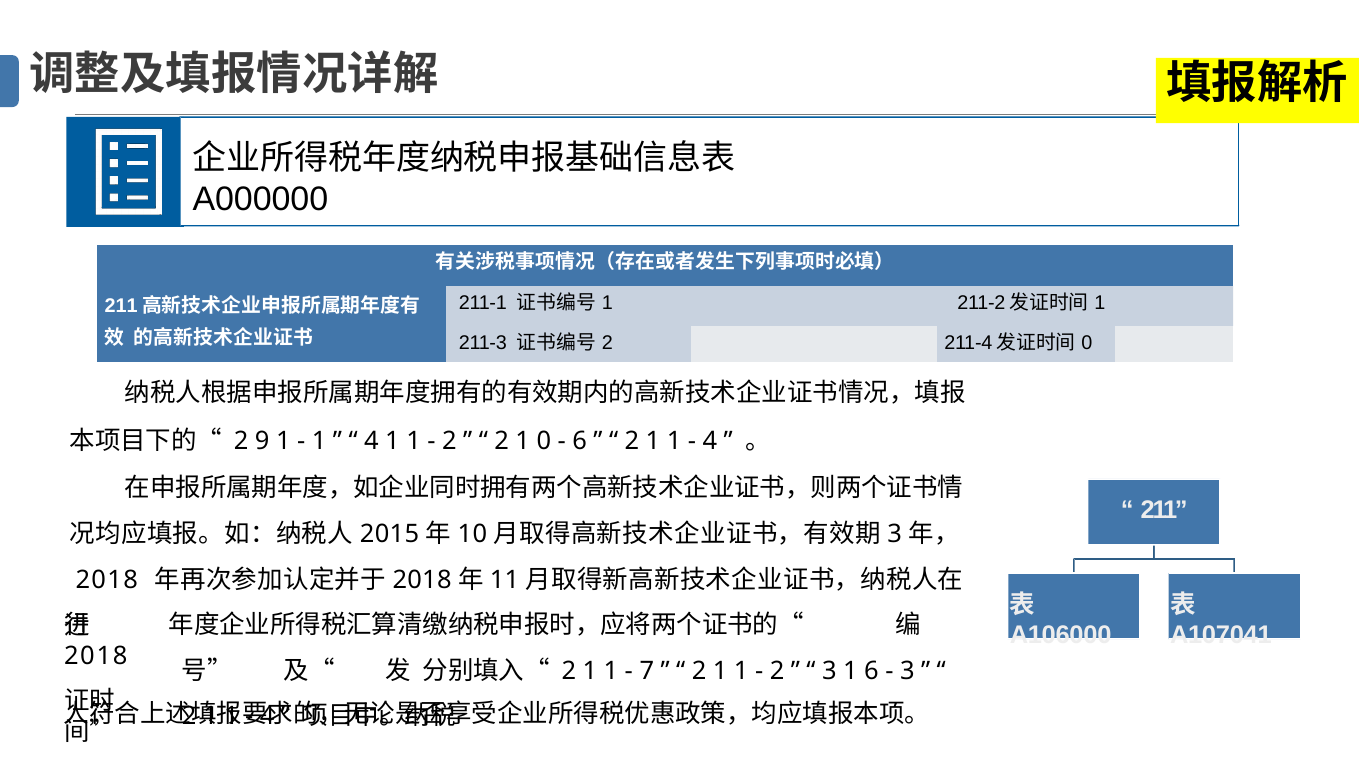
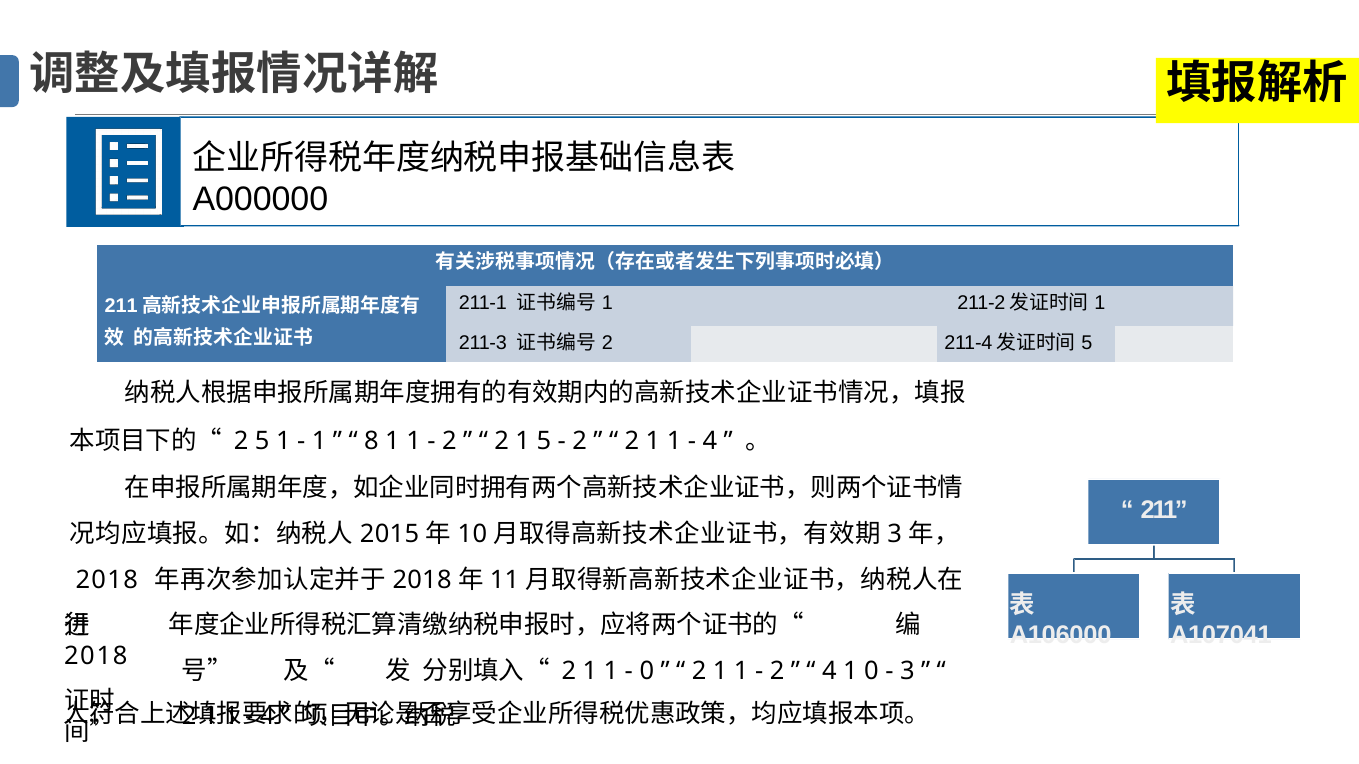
0 at (1087, 343): 0 -> 5
2 9: 9 -> 5
4 at (371, 441): 4 -> 8
1 0: 0 -> 5
6 at (580, 441): 6 -> 2
7 at (647, 671): 7 -> 0
3 at (829, 671): 3 -> 4
1 6: 6 -> 0
